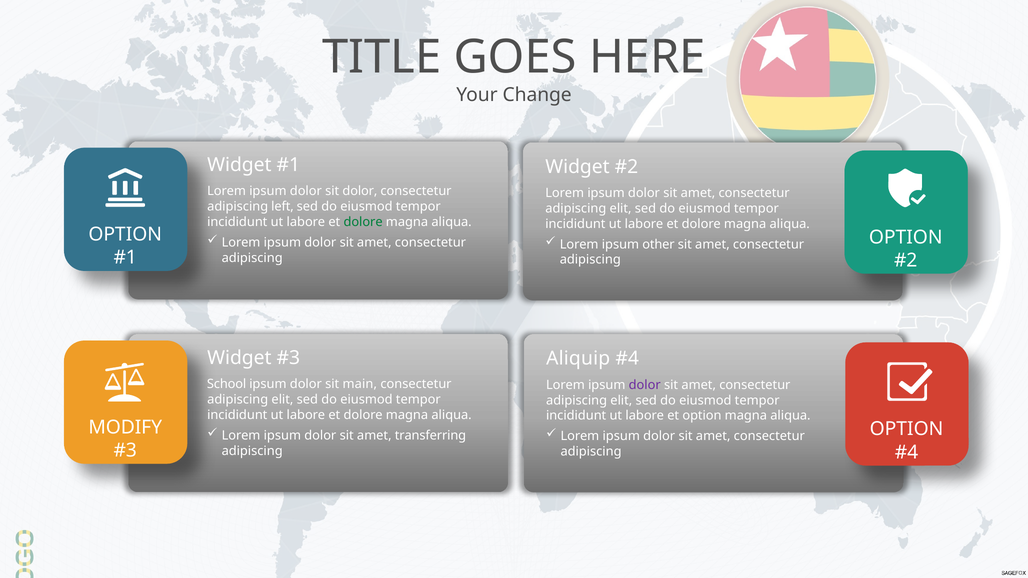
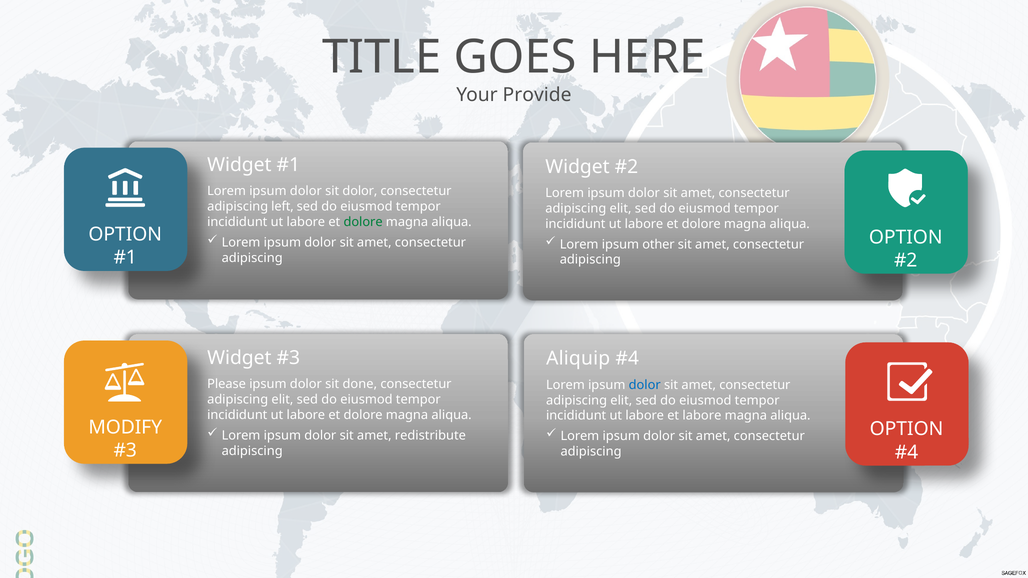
Change: Change -> Provide
School: School -> Please
main: main -> done
dolor at (645, 385) colour: purple -> blue
et option: option -> labore
transferring: transferring -> redistribute
